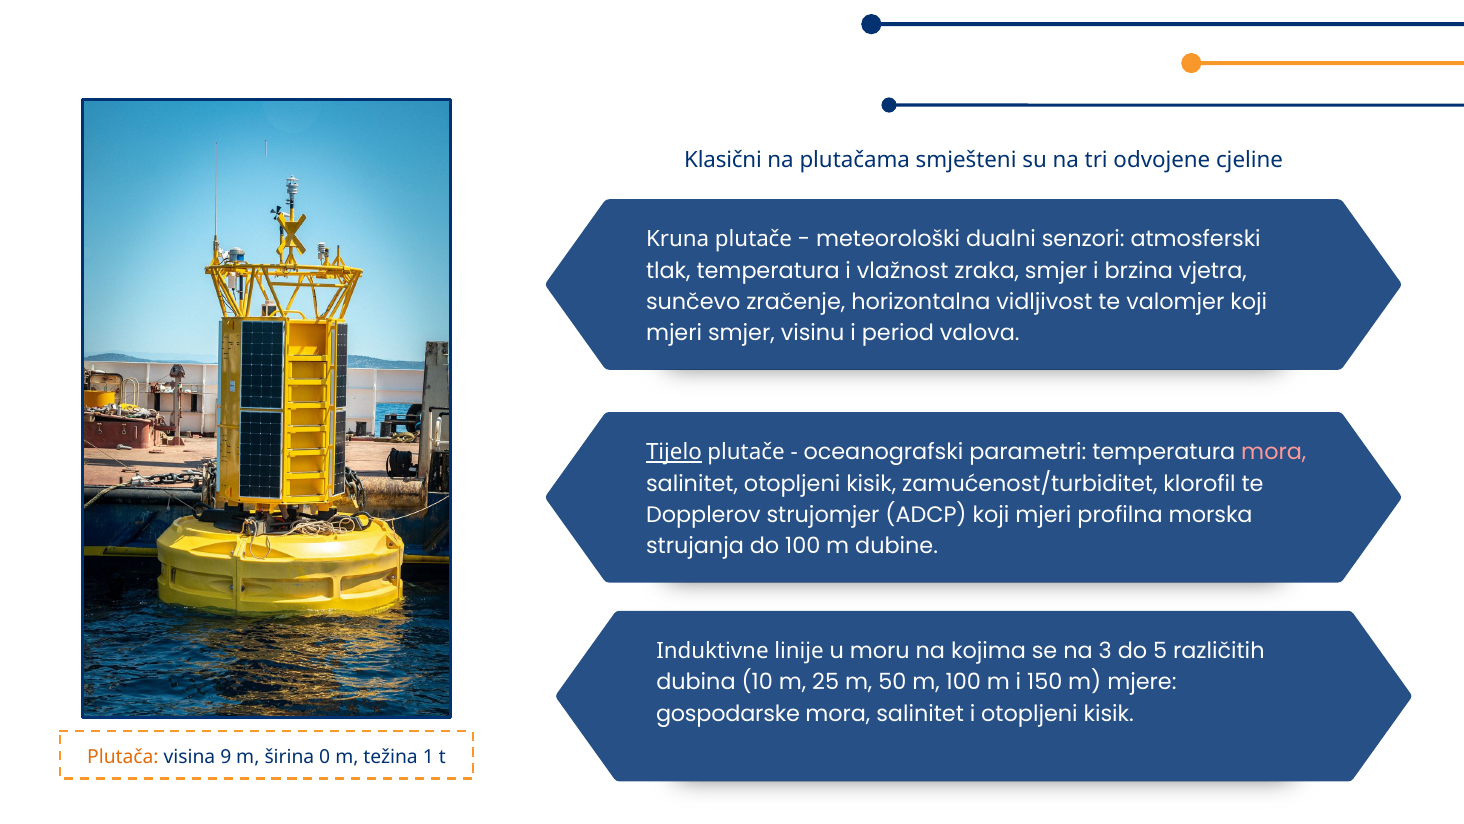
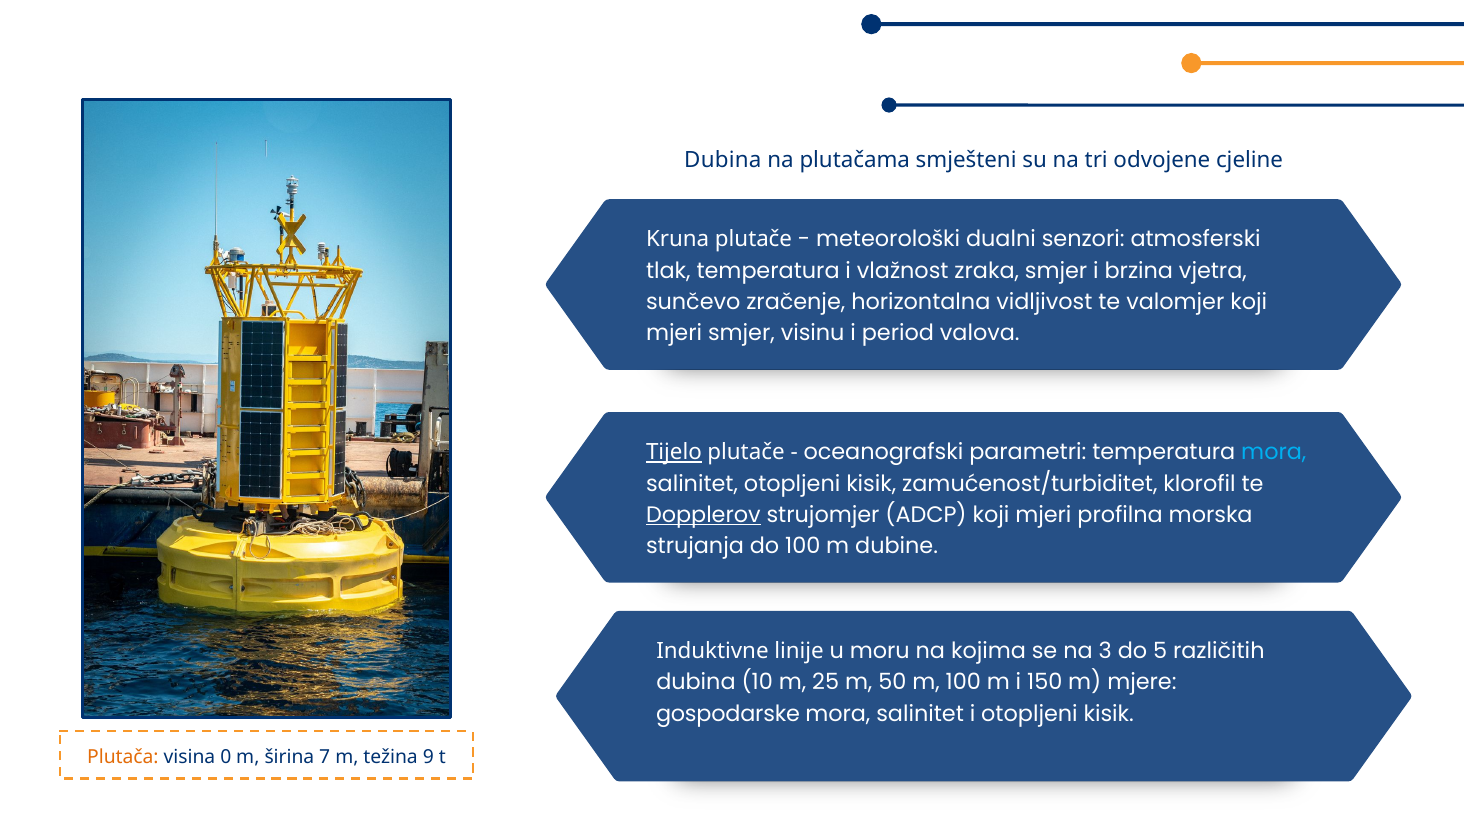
Klasični at (723, 160): Klasični -> Dubina
mora at (1274, 452) colour: pink -> light blue
Dopplerov underline: none -> present
9: 9 -> 0
0: 0 -> 7
1: 1 -> 9
